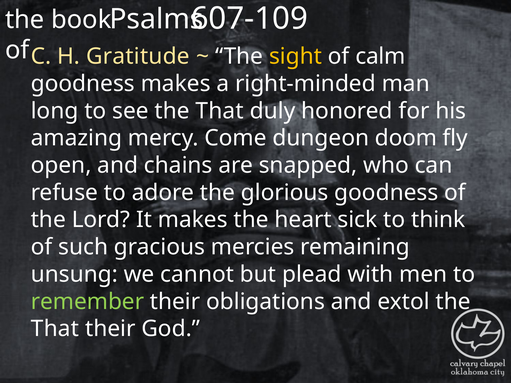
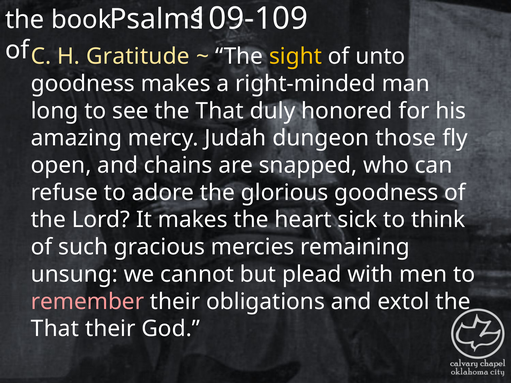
607-109: 607-109 -> 109-109
calm: calm -> unto
Come: Come -> Judah
doom: doom -> those
remember colour: light green -> pink
